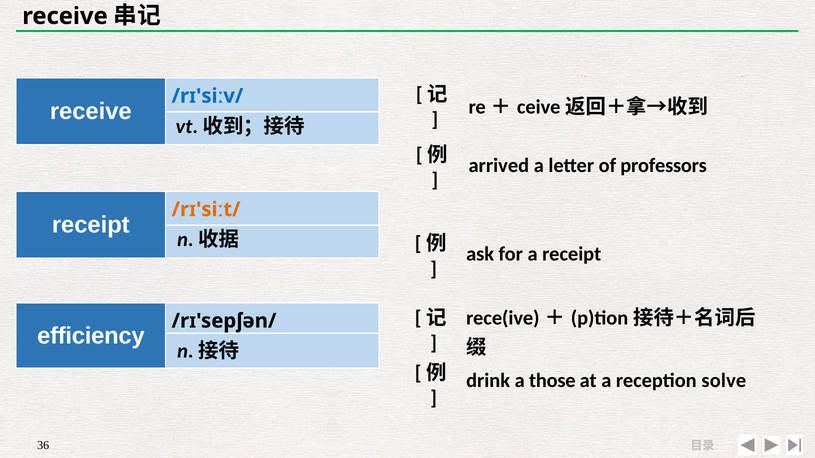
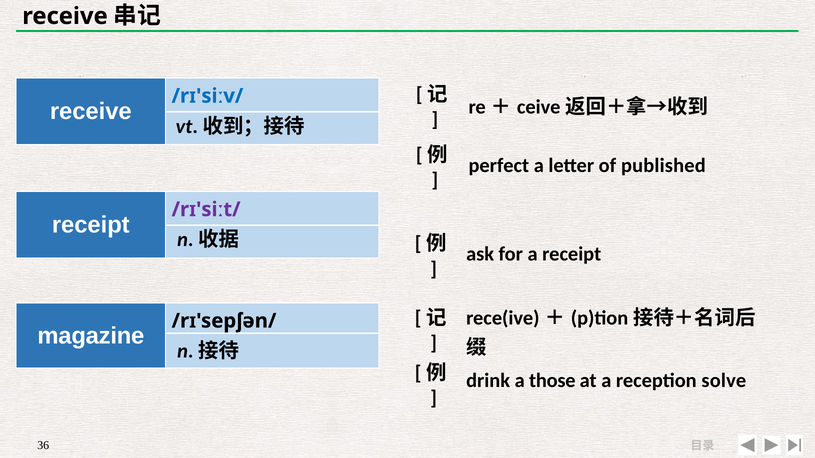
arrived: arrived -> perfect
professors: professors -> published
/rɪ'siːt/ colour: orange -> purple
efficiency: efficiency -> magazine
